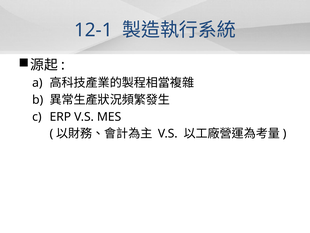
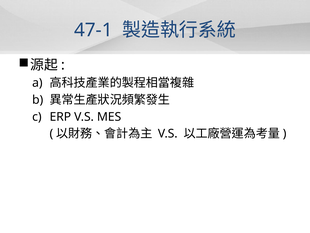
12-1: 12-1 -> 47-1
